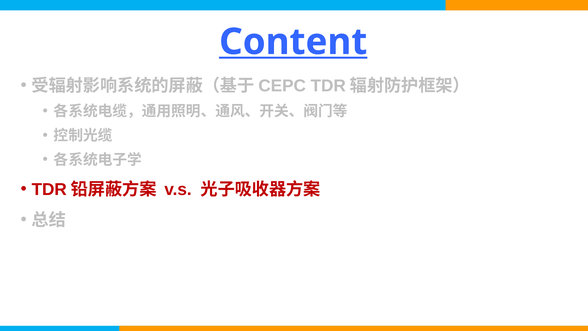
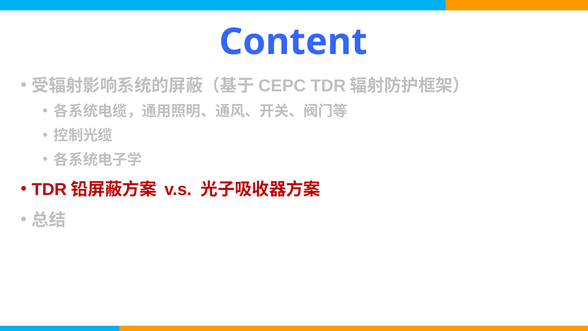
Content underline: present -> none
